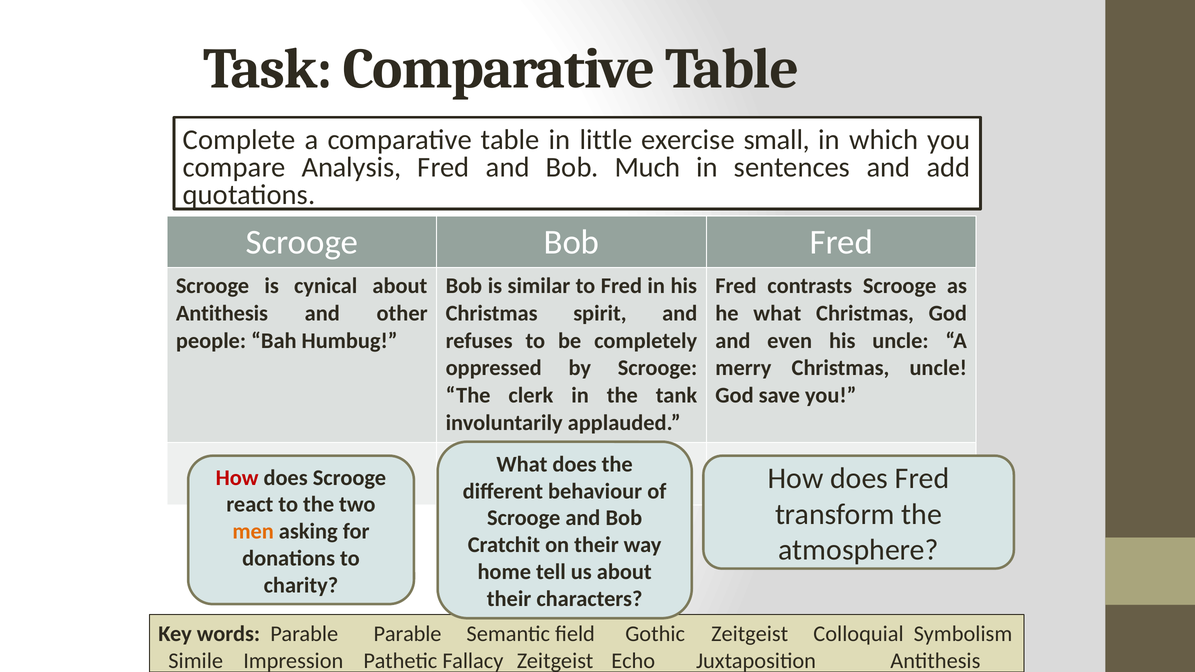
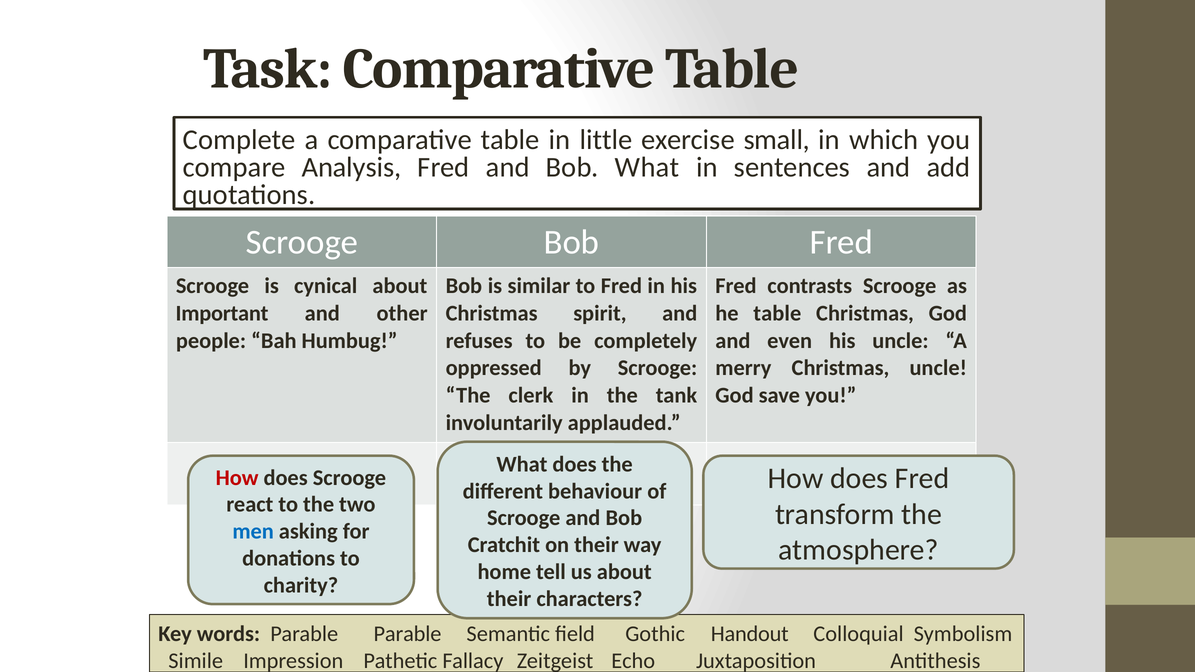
Bob Much: Much -> What
Antithesis at (222, 313): Antithesis -> Important
he what: what -> table
men colour: orange -> blue
Gothic Zeitgeist: Zeitgeist -> Handout
